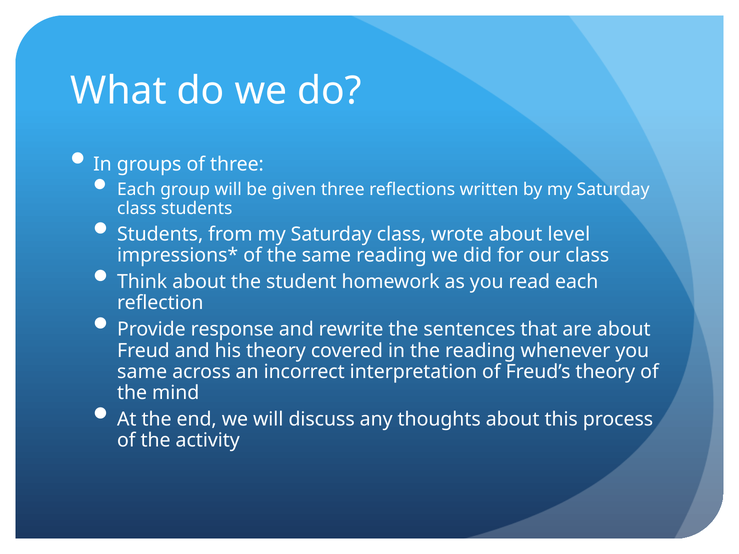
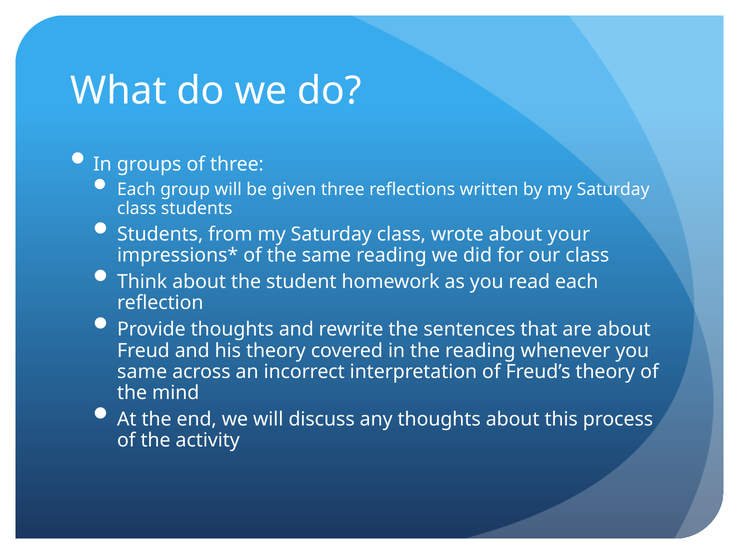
level: level -> your
Provide response: response -> thoughts
